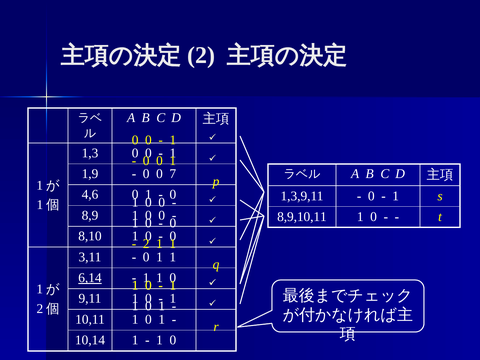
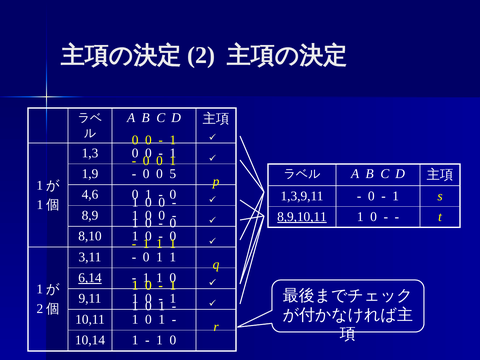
7: 7 -> 5
8,9,10,11 underline: none -> present
2 at (146, 244): 2 -> 1
